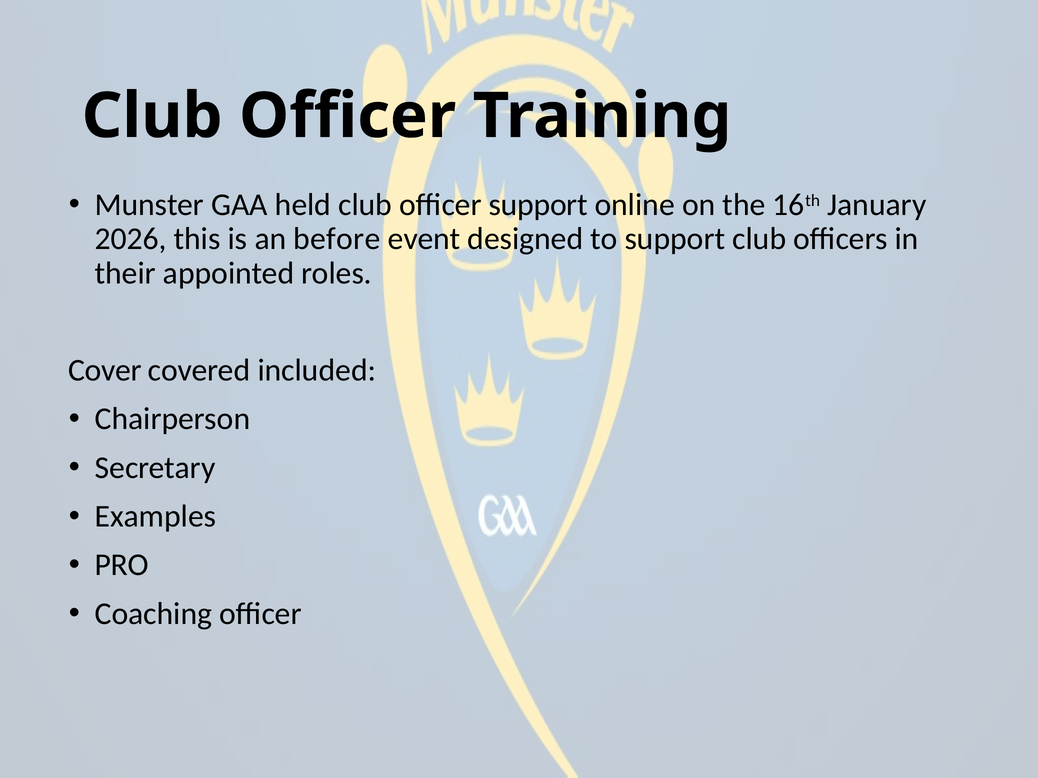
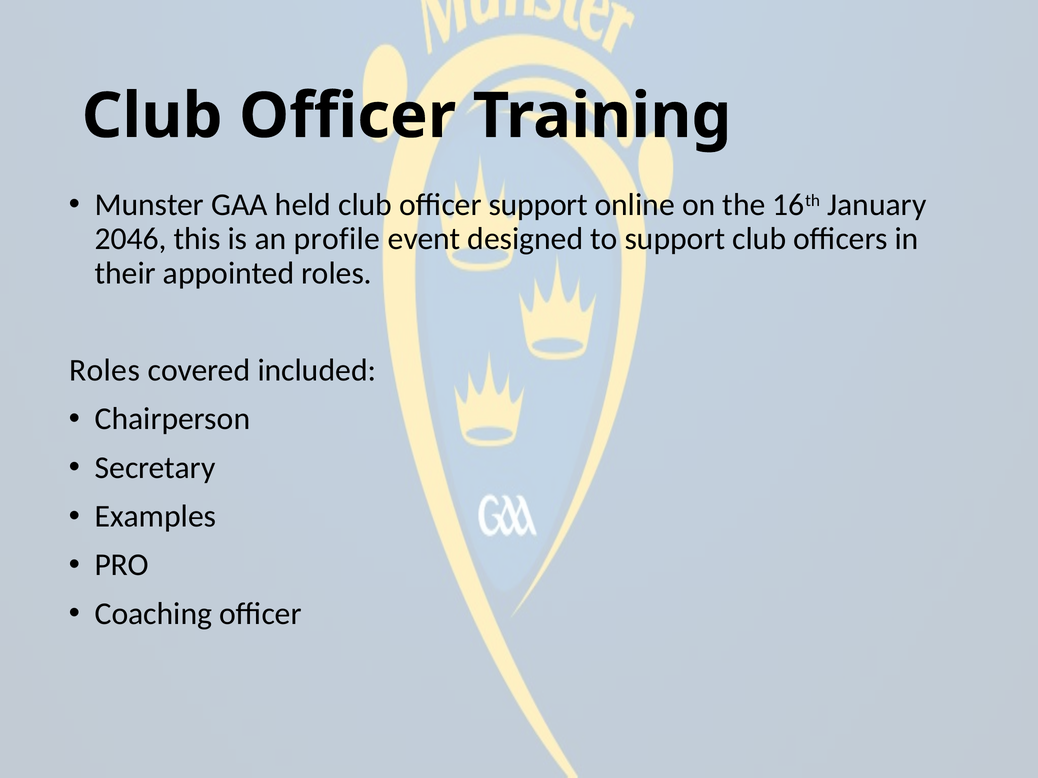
2026: 2026 -> 2046
before: before -> profile
Cover at (105, 371): Cover -> Roles
